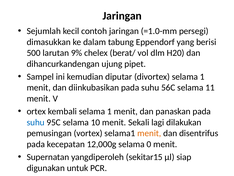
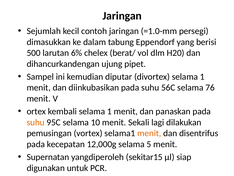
9%: 9% -> 6%
11: 11 -> 76
suhu at (36, 122) colour: blue -> orange
0: 0 -> 5
